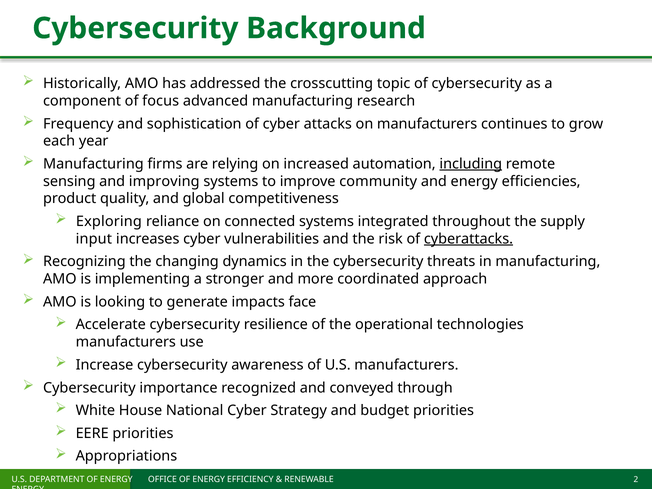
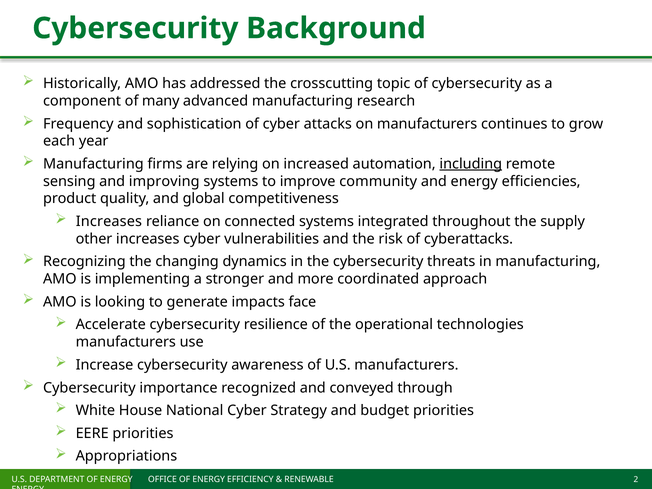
focus: focus -> many
Exploring at (109, 221): Exploring -> Increases
input: input -> other
cyberattacks underline: present -> none
